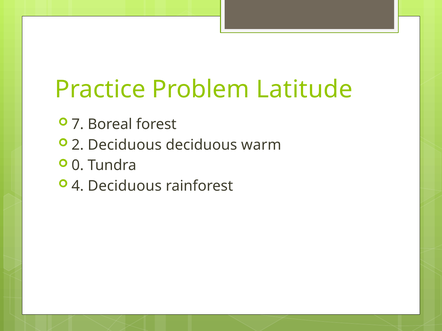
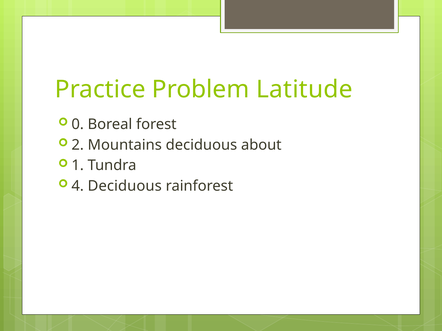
7: 7 -> 0
2 Deciduous: Deciduous -> Mountains
warm: warm -> about
0: 0 -> 1
